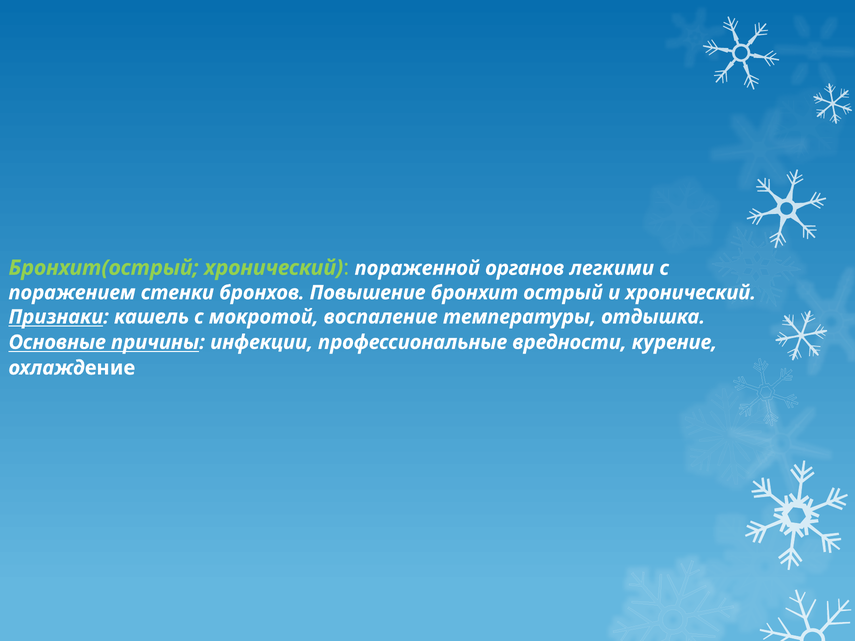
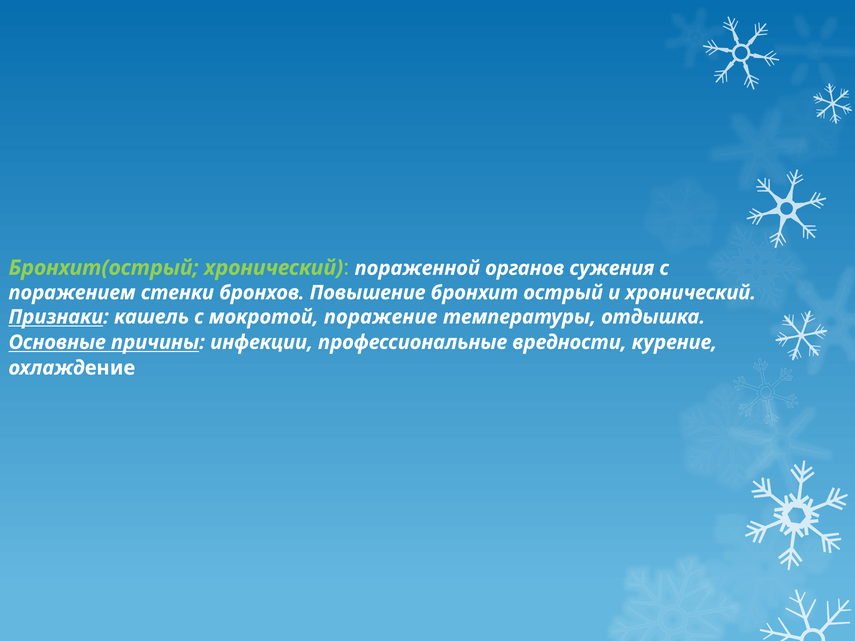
легкими: легкими -> сужения
воспаление: воспаление -> поражение
